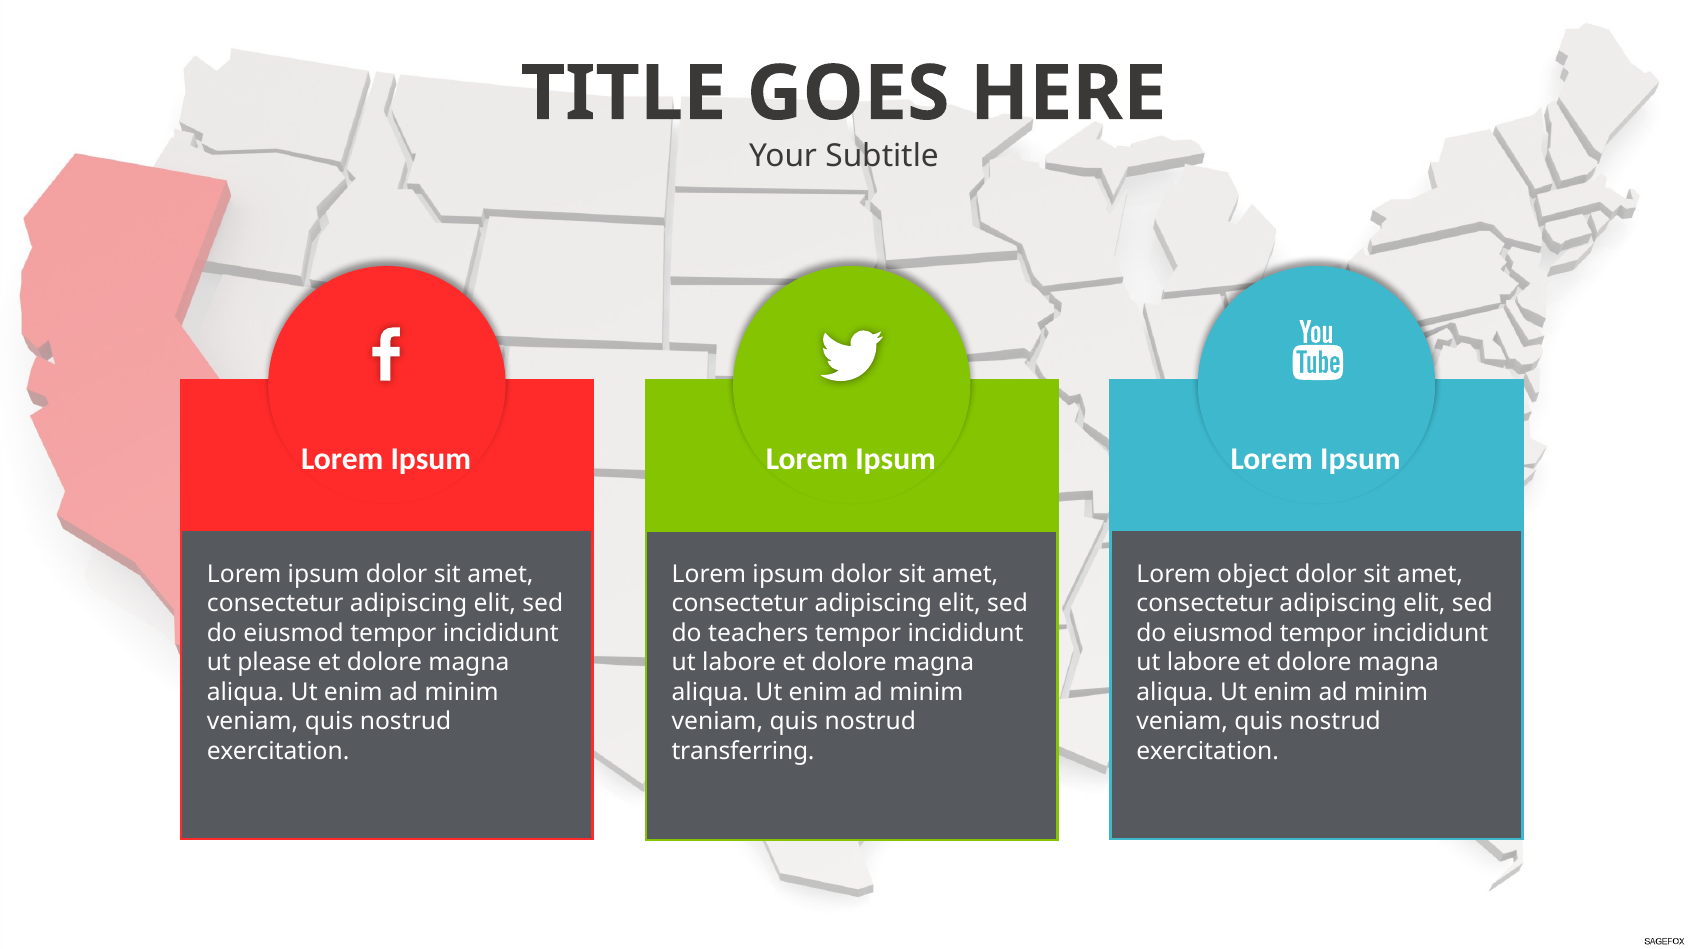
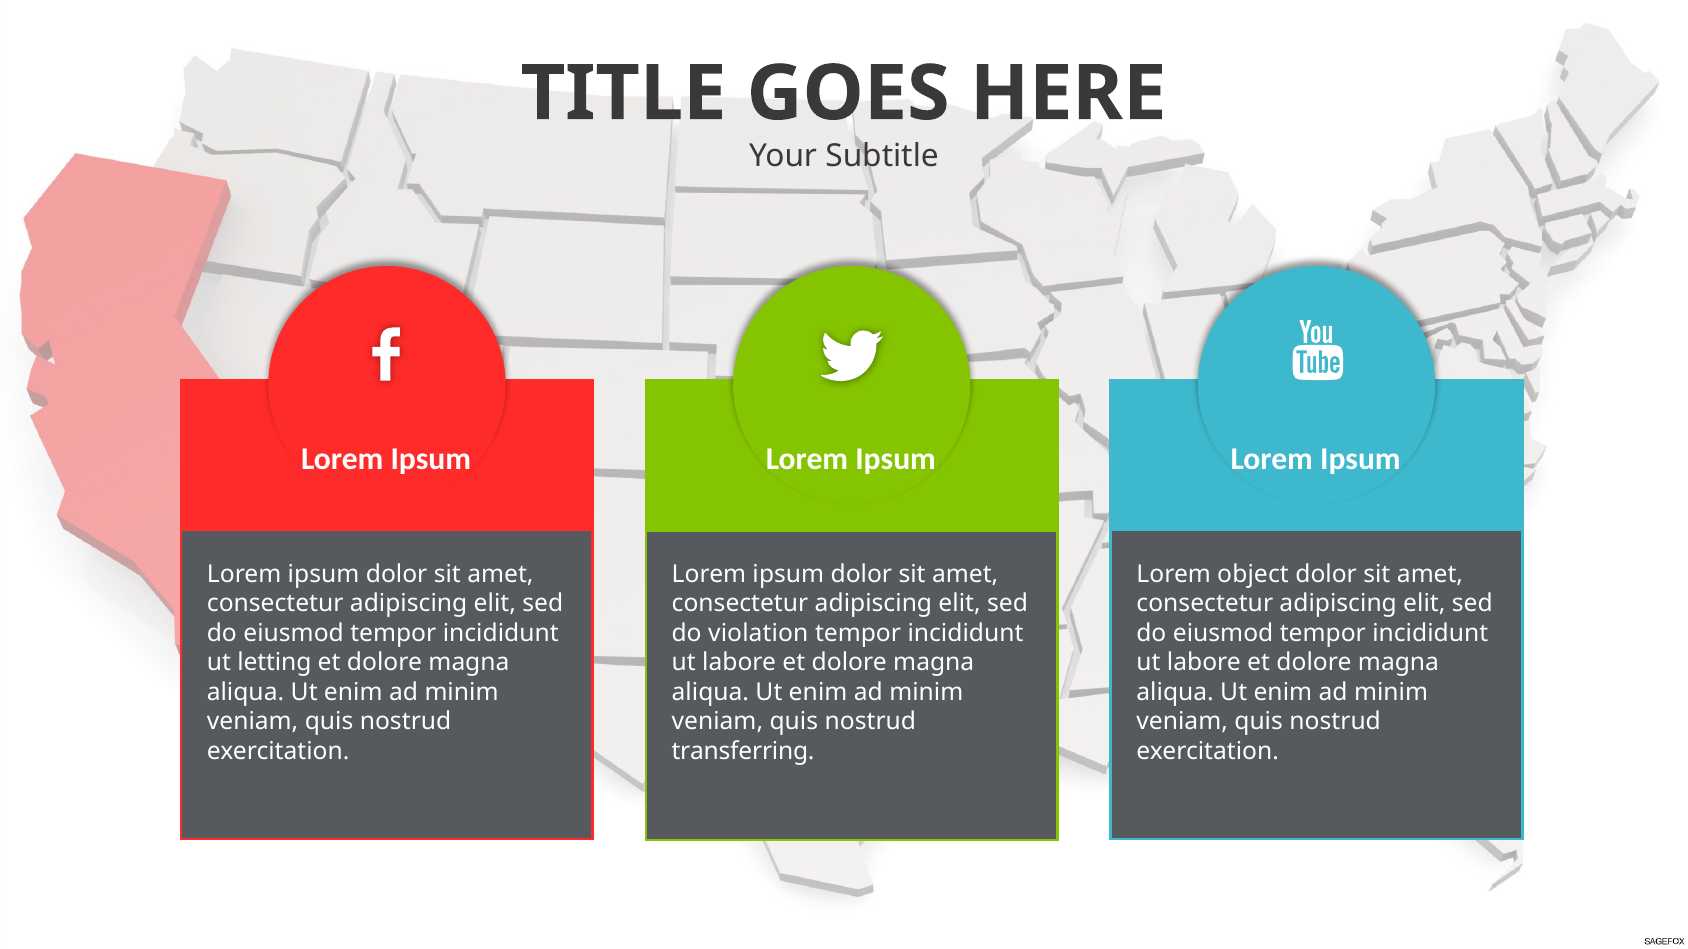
teachers: teachers -> violation
please: please -> letting
